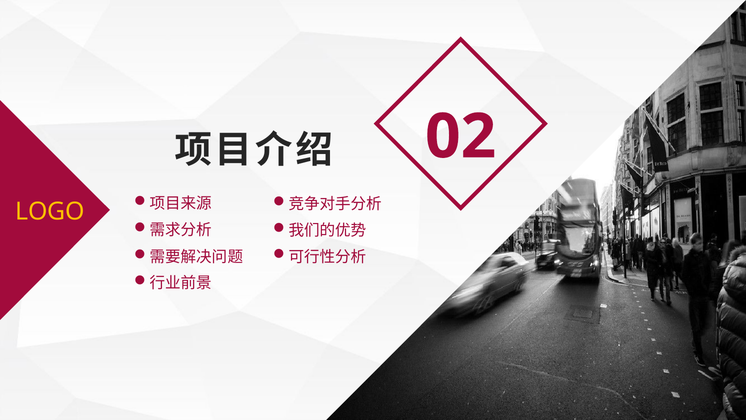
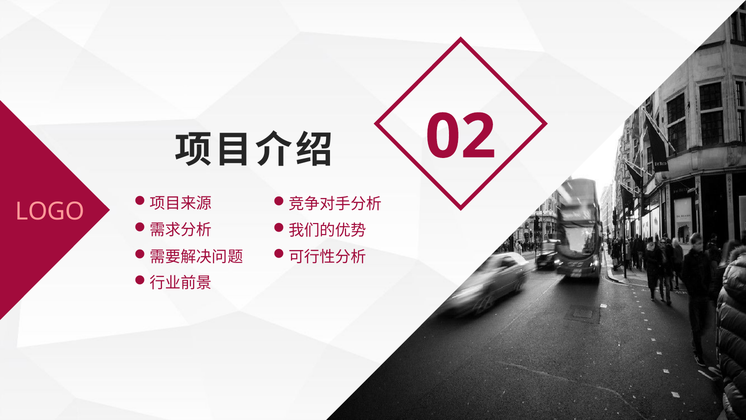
LOGO colour: yellow -> pink
